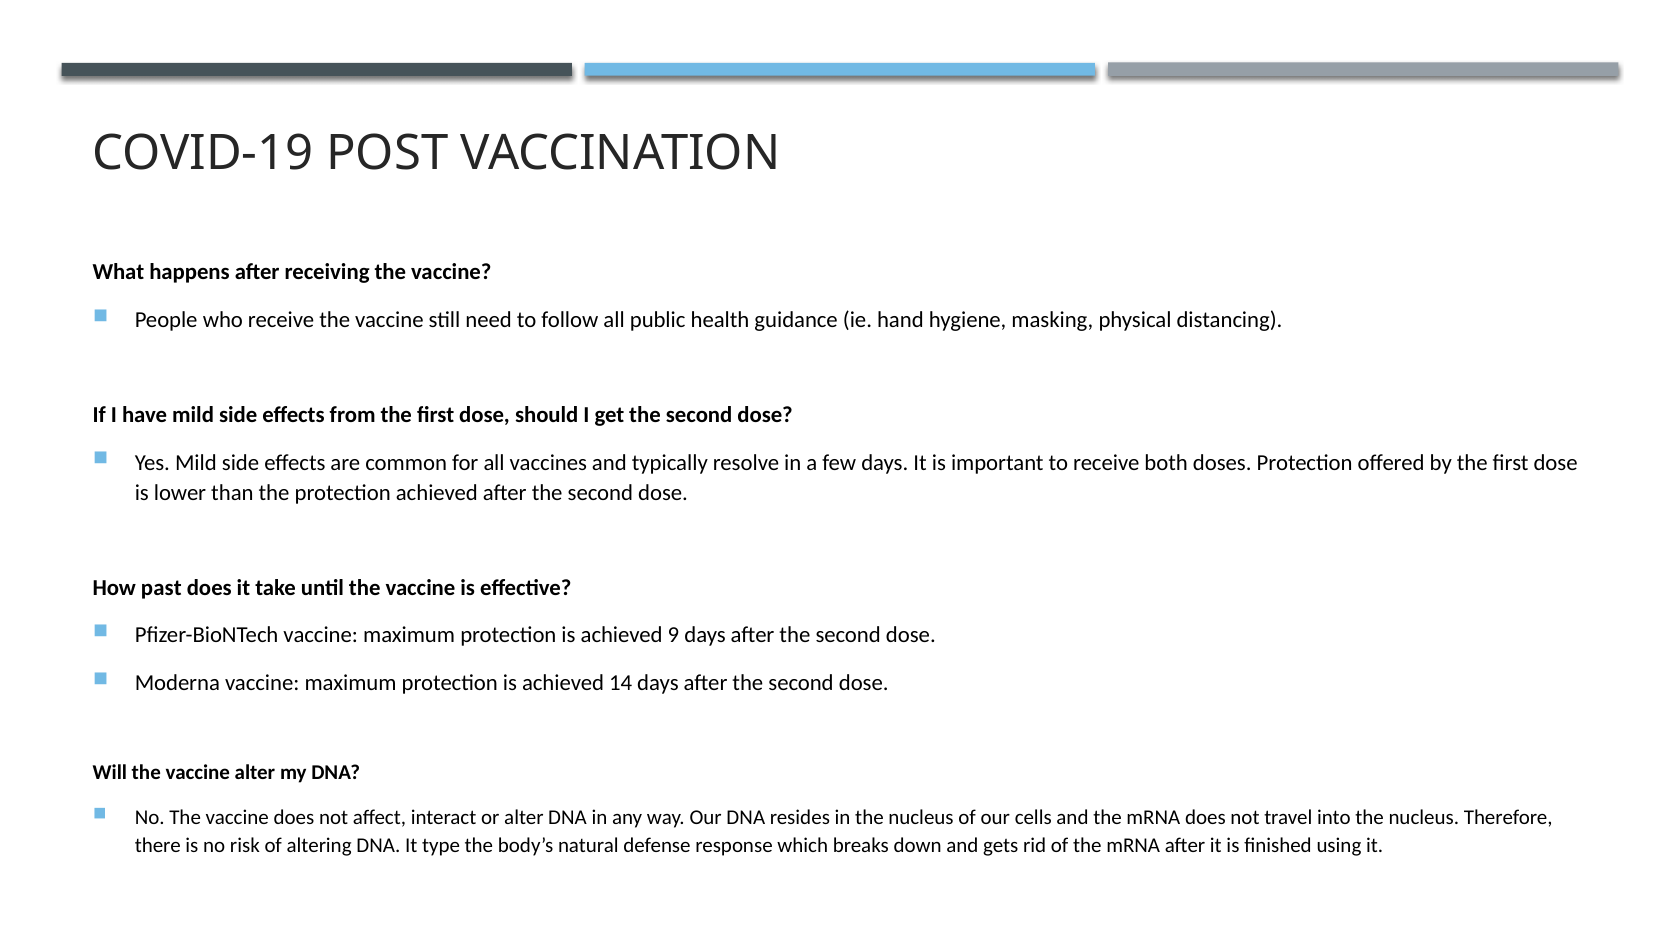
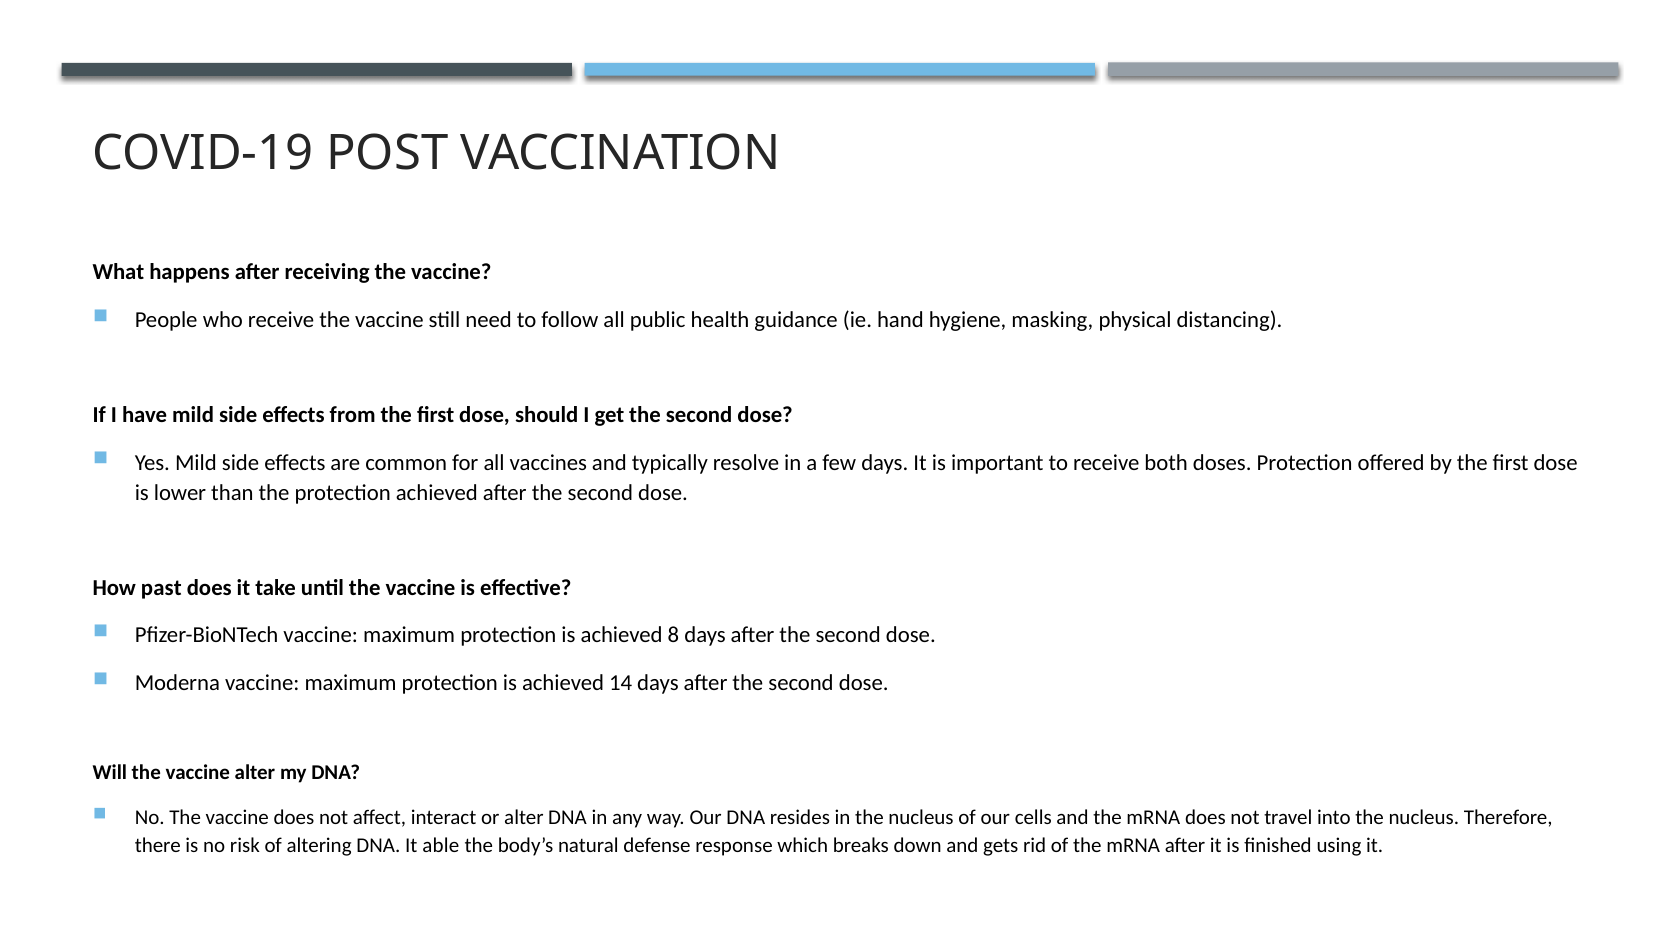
9: 9 -> 8
type: type -> able
